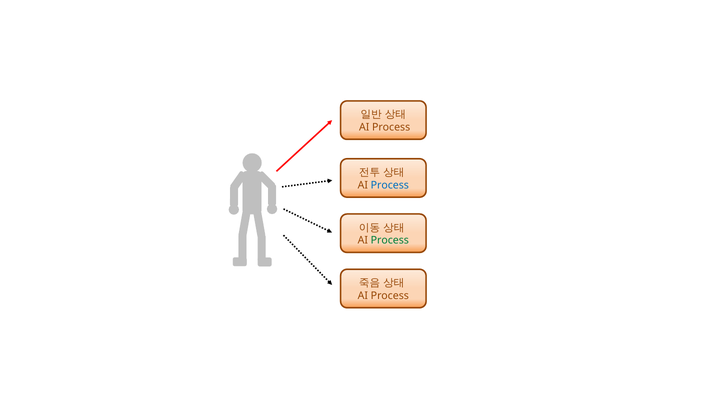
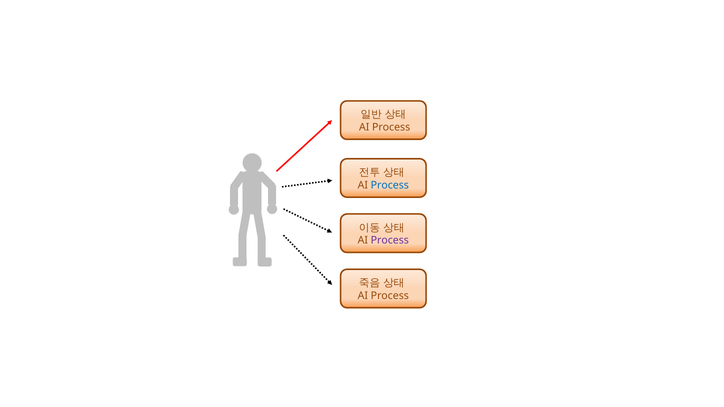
Process at (390, 240) colour: green -> purple
